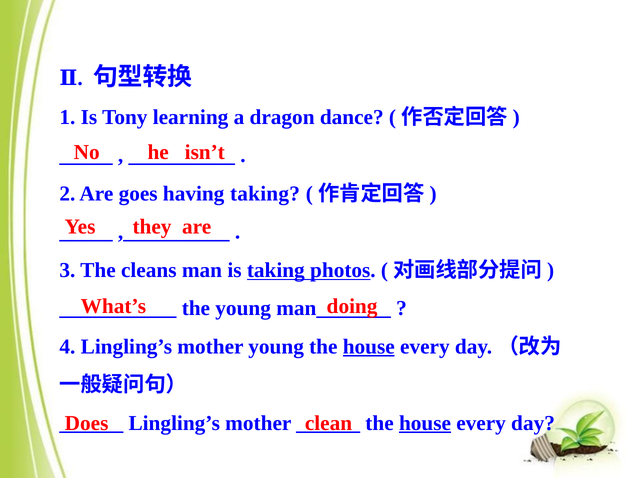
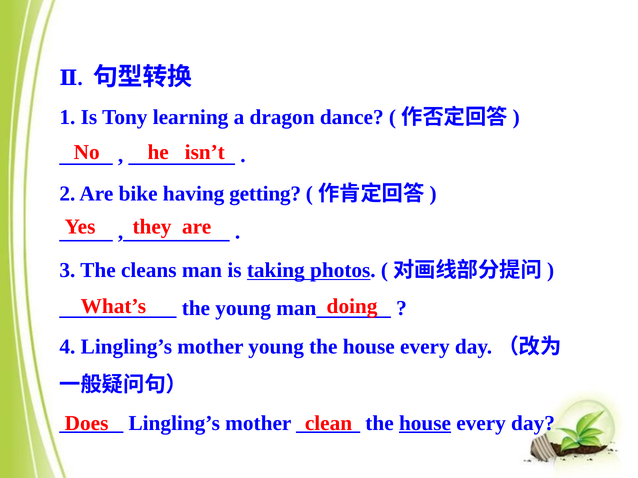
goes: goes -> bike
having taking: taking -> getting
house at (369, 347) underline: present -> none
